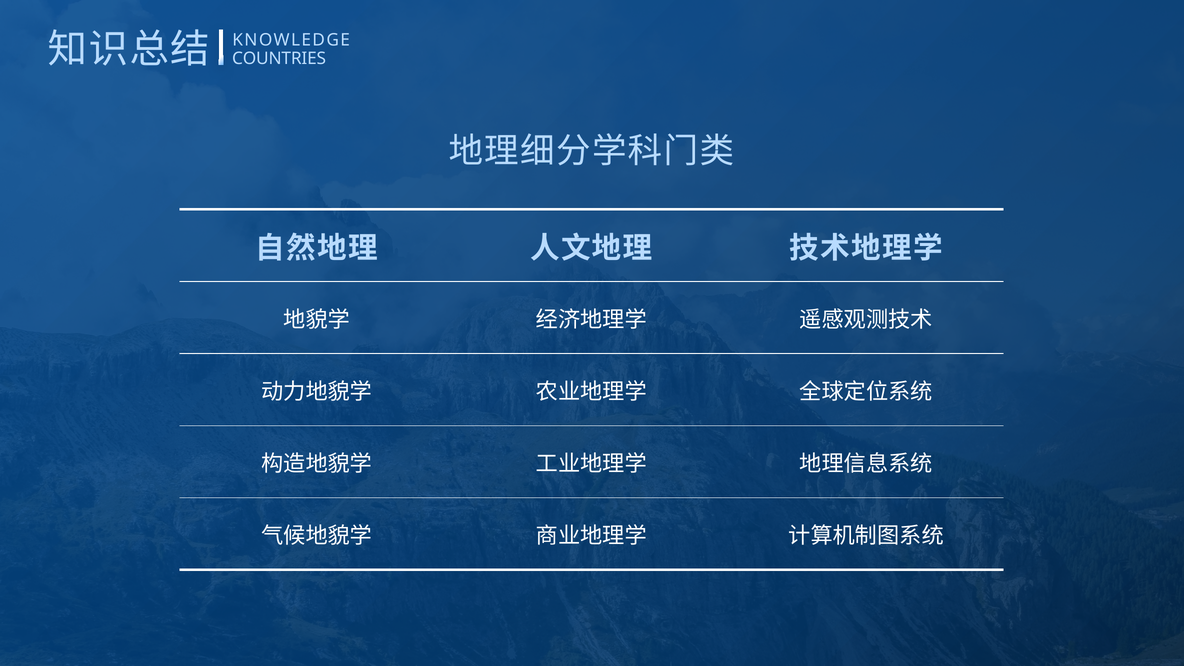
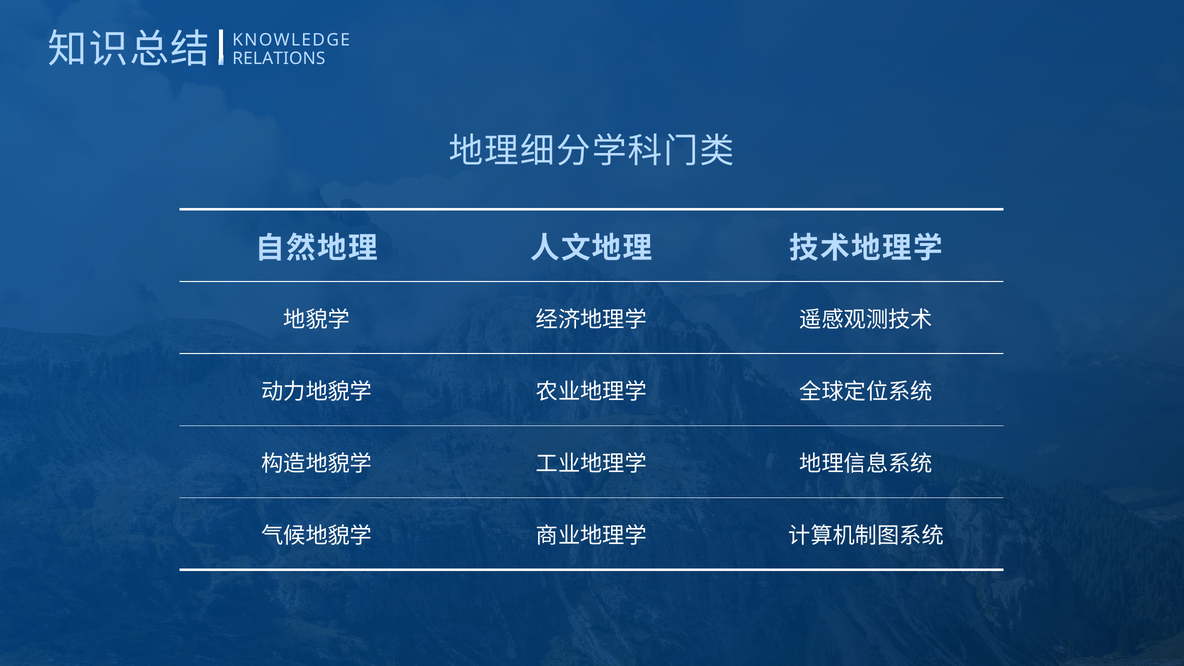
COUNTRIES: COUNTRIES -> RELATIONS
